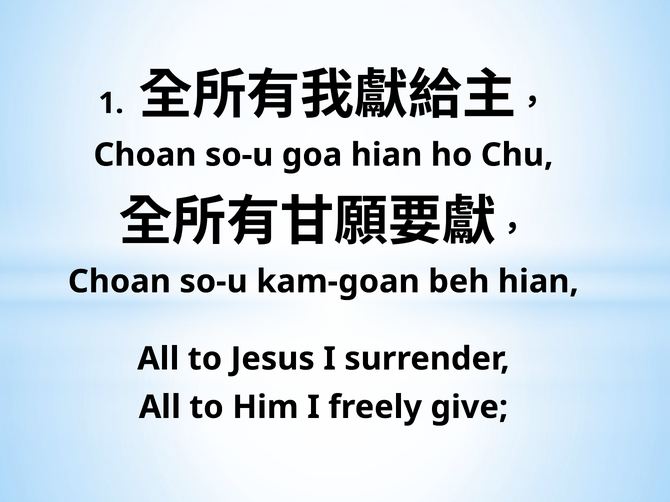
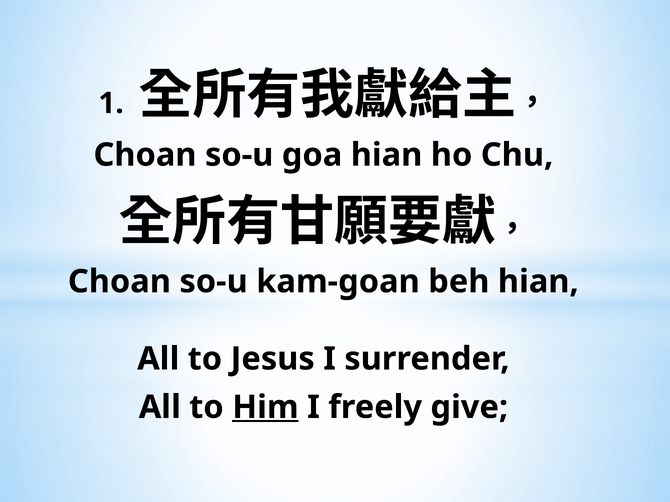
Him underline: none -> present
